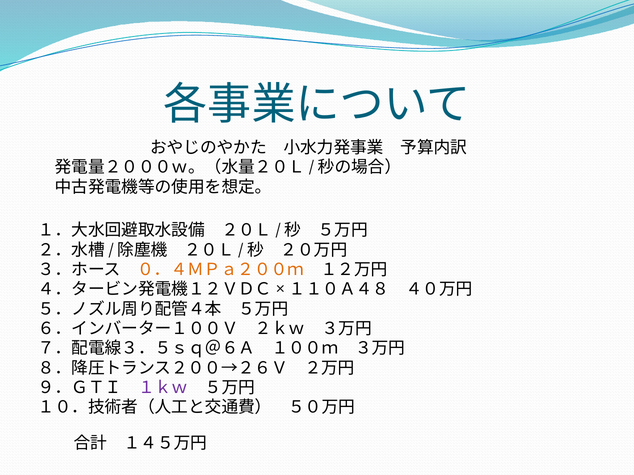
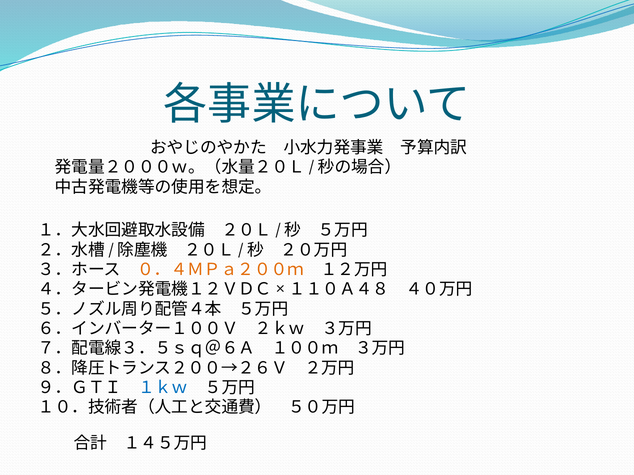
１ｋｗ colour: purple -> blue
